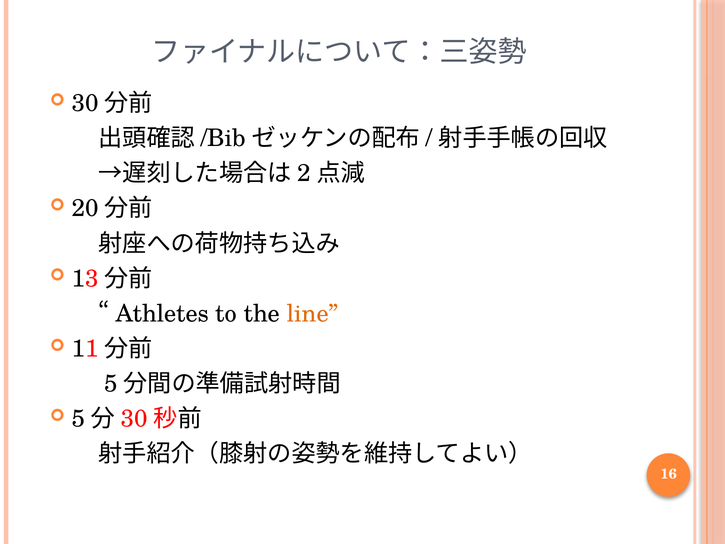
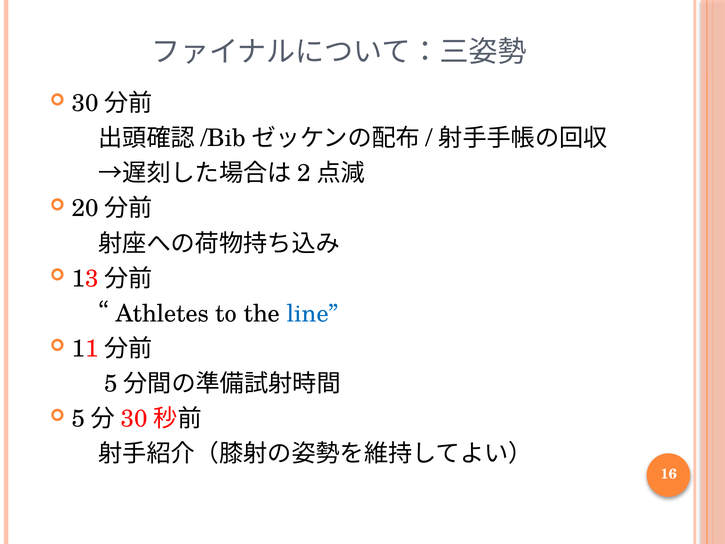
line colour: orange -> blue
